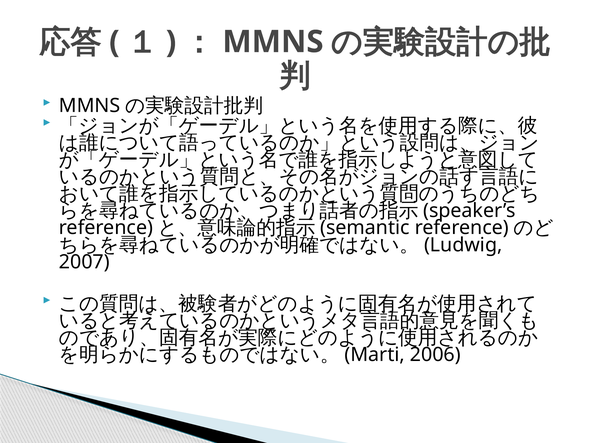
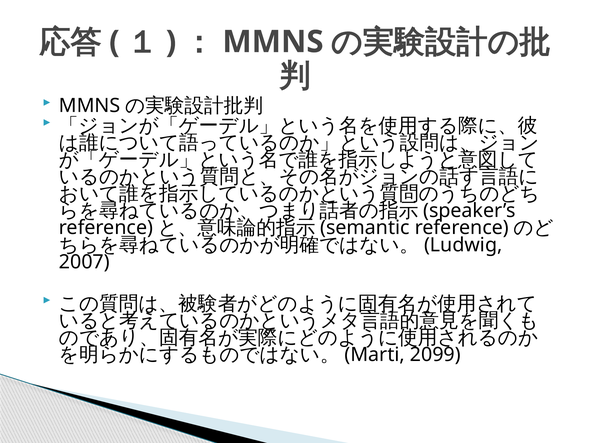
2006: 2006 -> 2099
